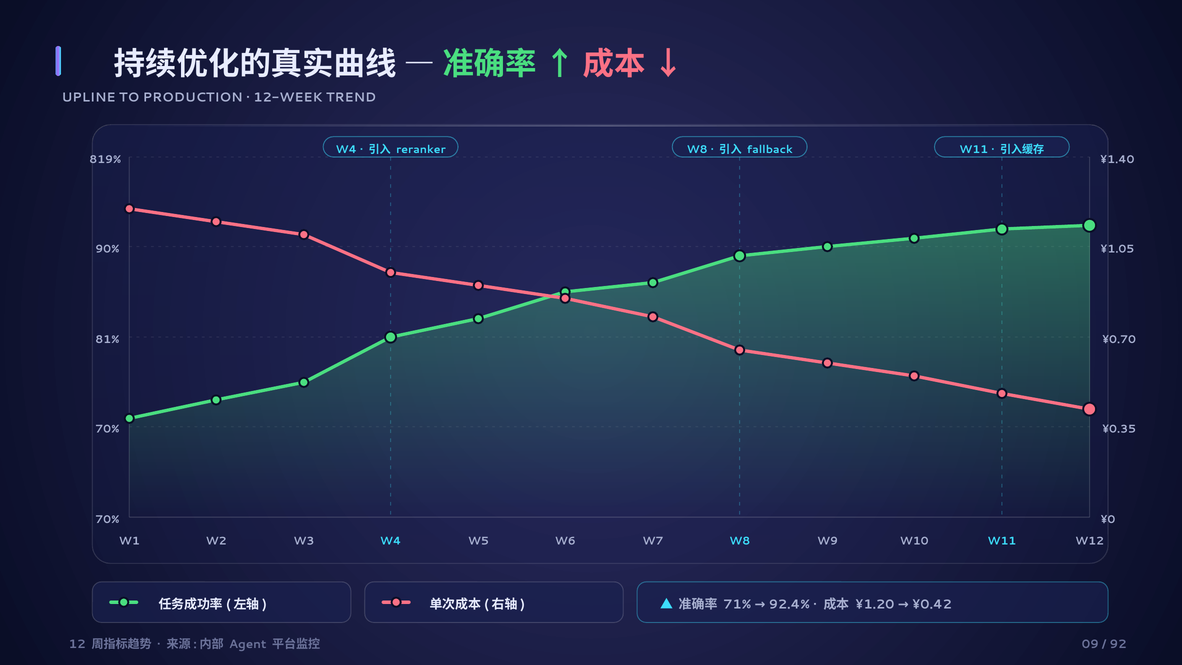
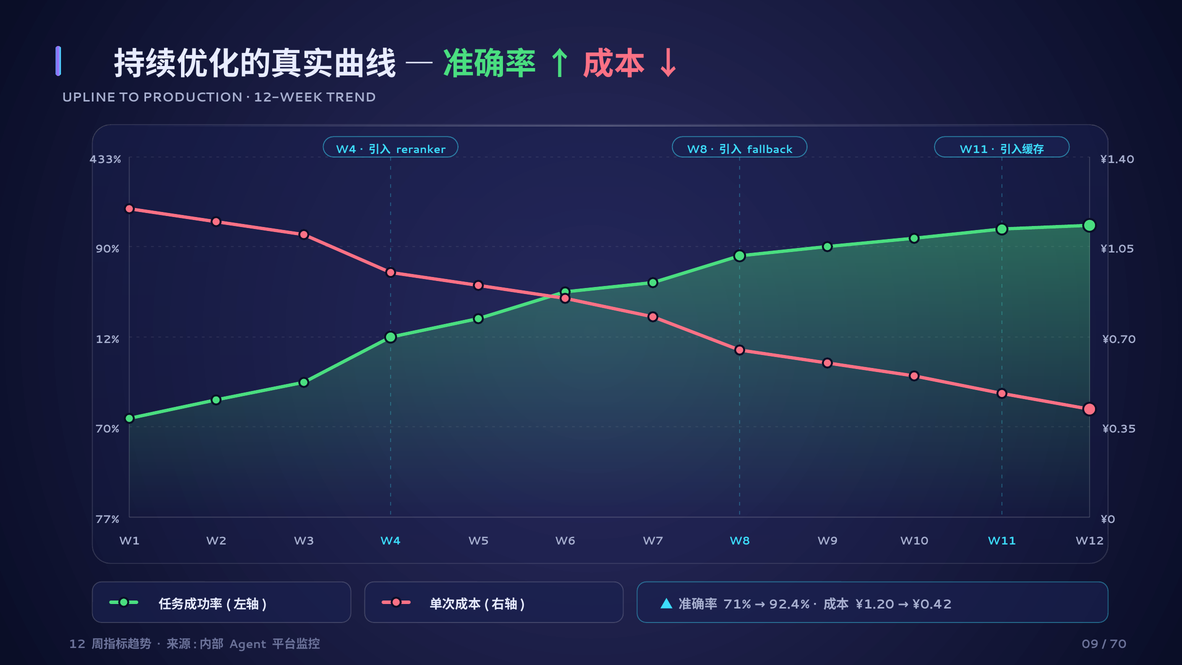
819%: 819% -> 433%
81%: 81% -> 12%
70% at (107, 520): 70% -> 77%
92: 92 -> 70
